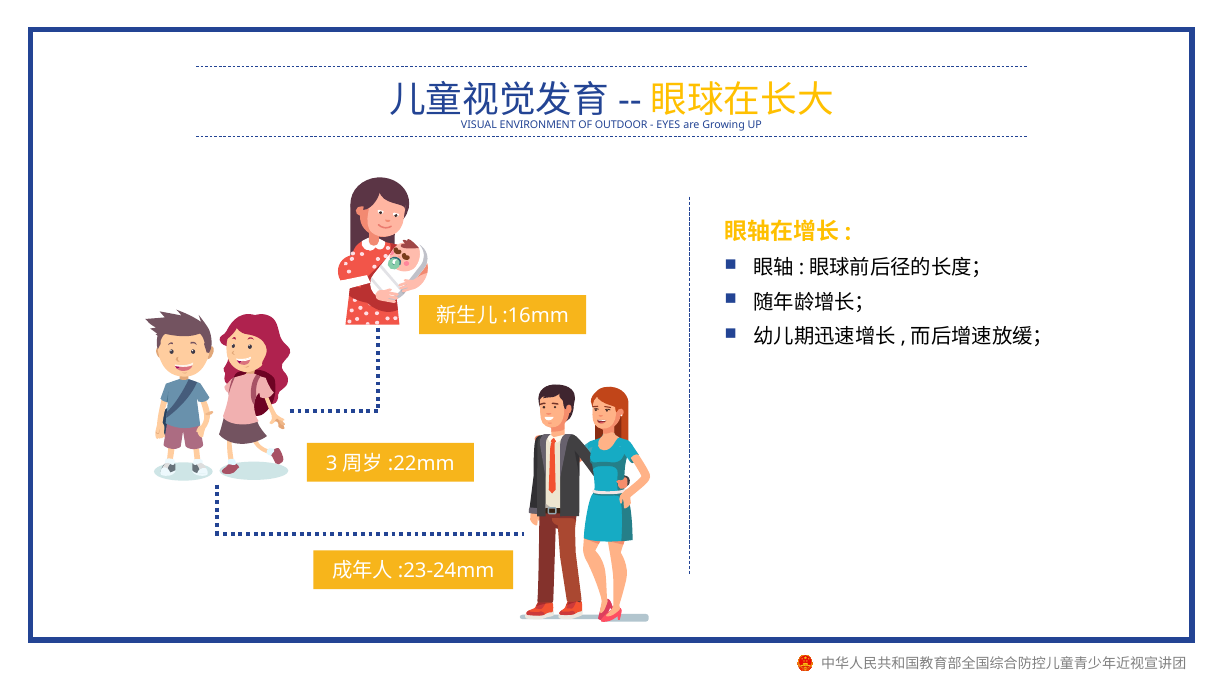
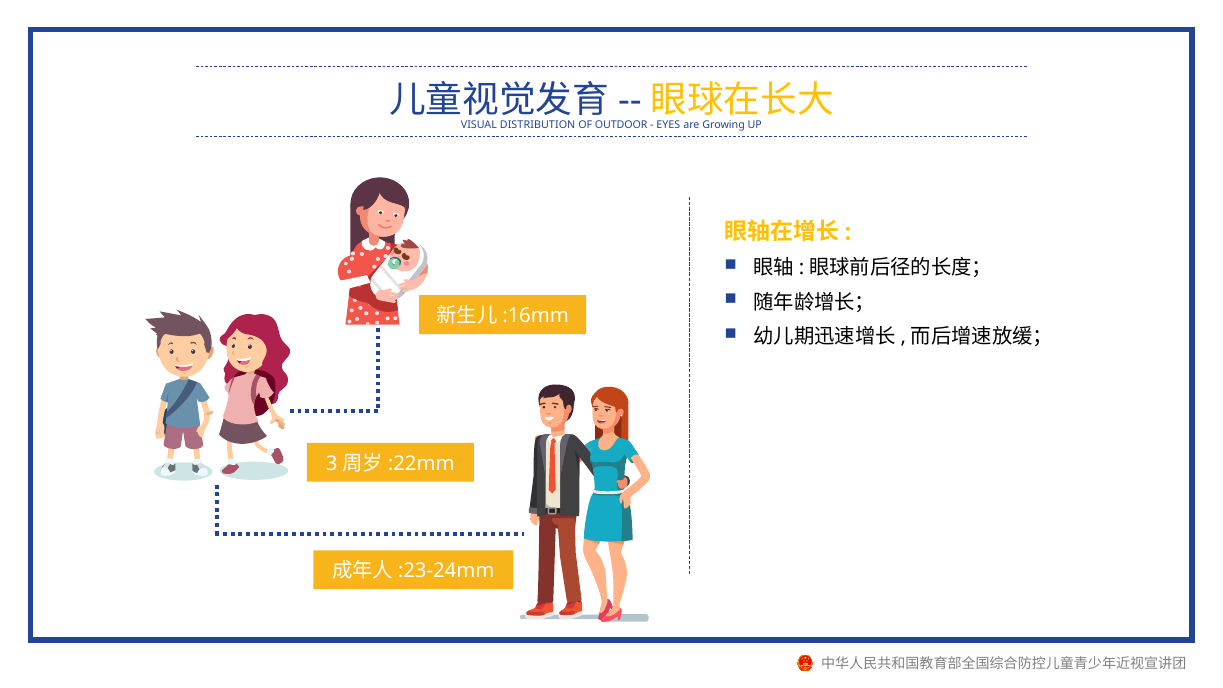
ENVIRONMENT: ENVIRONMENT -> DISTRIBUTION
